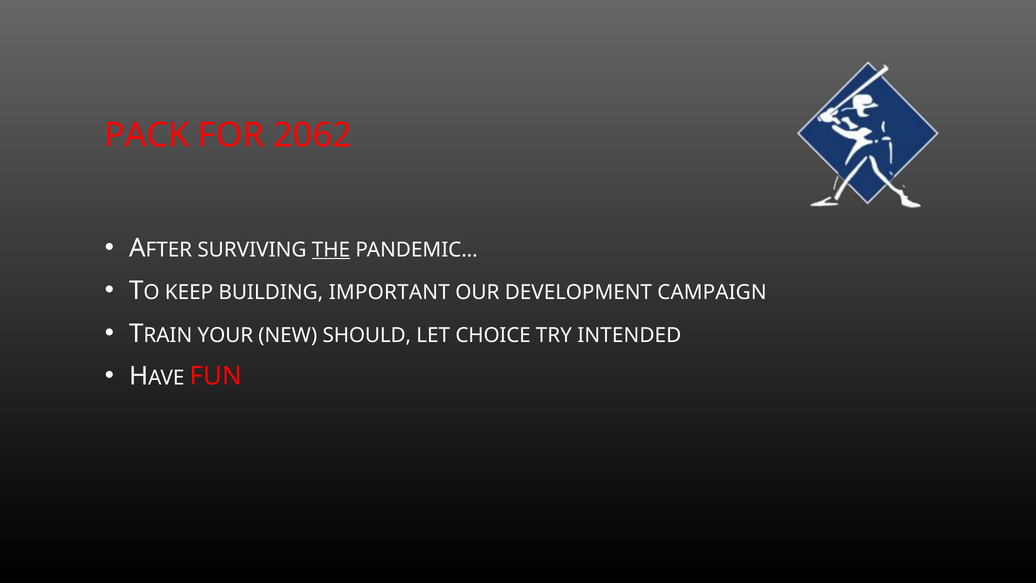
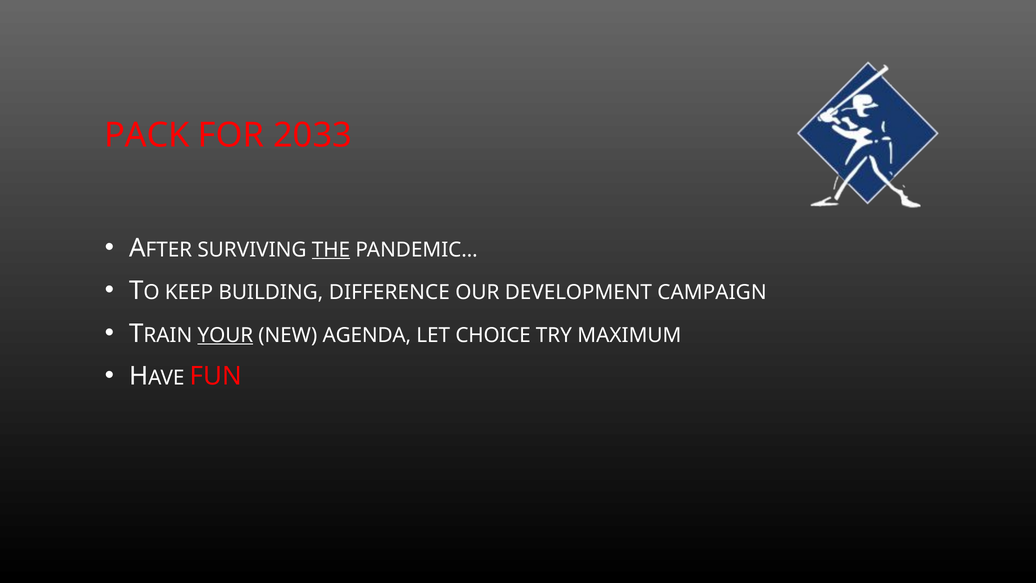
2062: 2062 -> 2033
IMPORTANT: IMPORTANT -> DIFFERENCE
YOUR underline: none -> present
SHOULD: SHOULD -> AGENDA
INTENDED: INTENDED -> MAXIMUM
